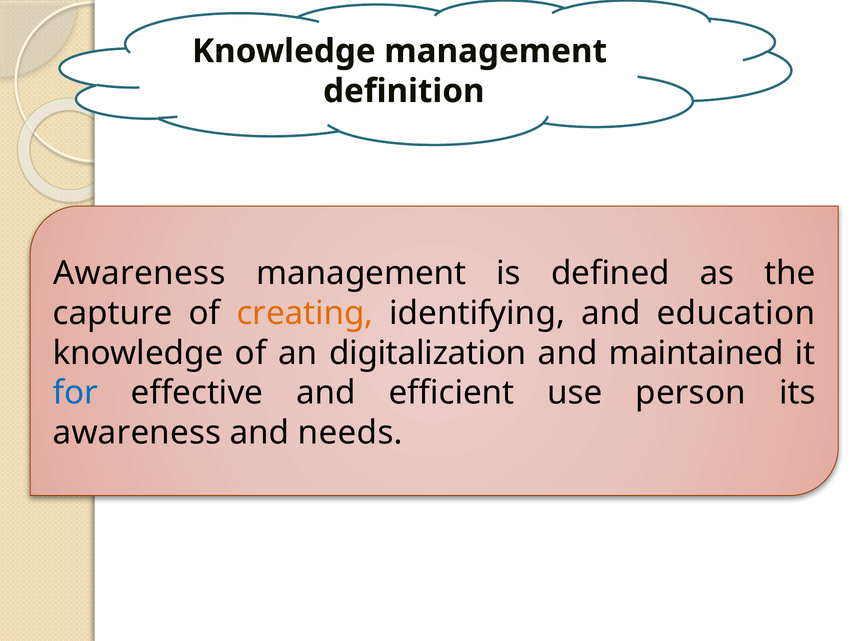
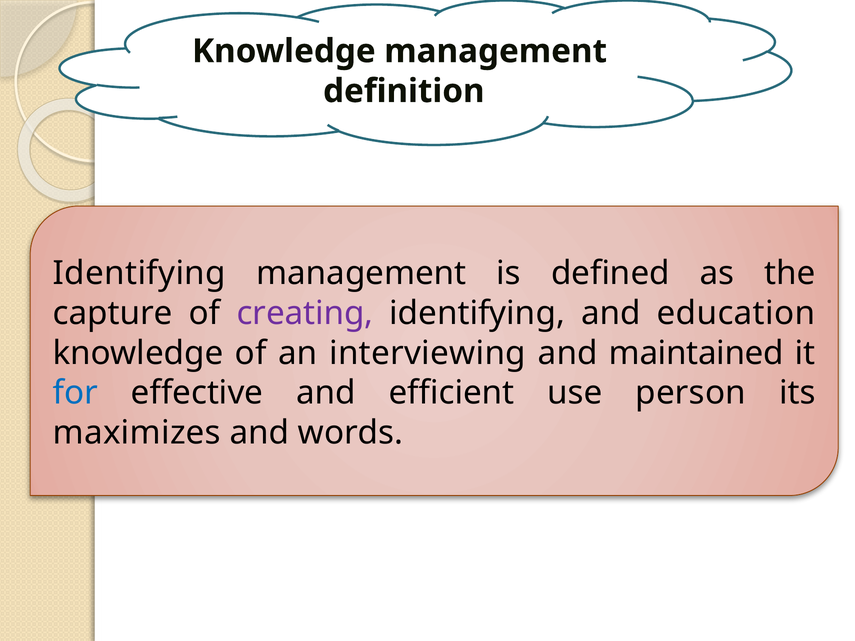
Awareness at (139, 273): Awareness -> Identifying
creating colour: orange -> purple
digitalization: digitalization -> interviewing
awareness at (137, 433): awareness -> maximizes
needs: needs -> words
